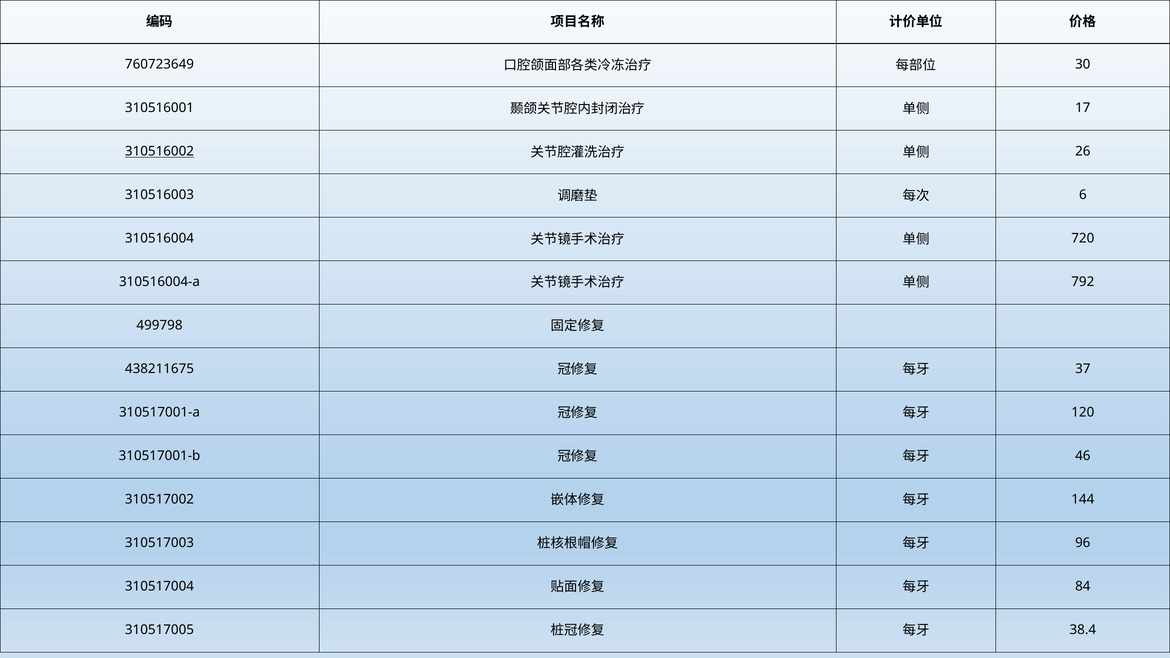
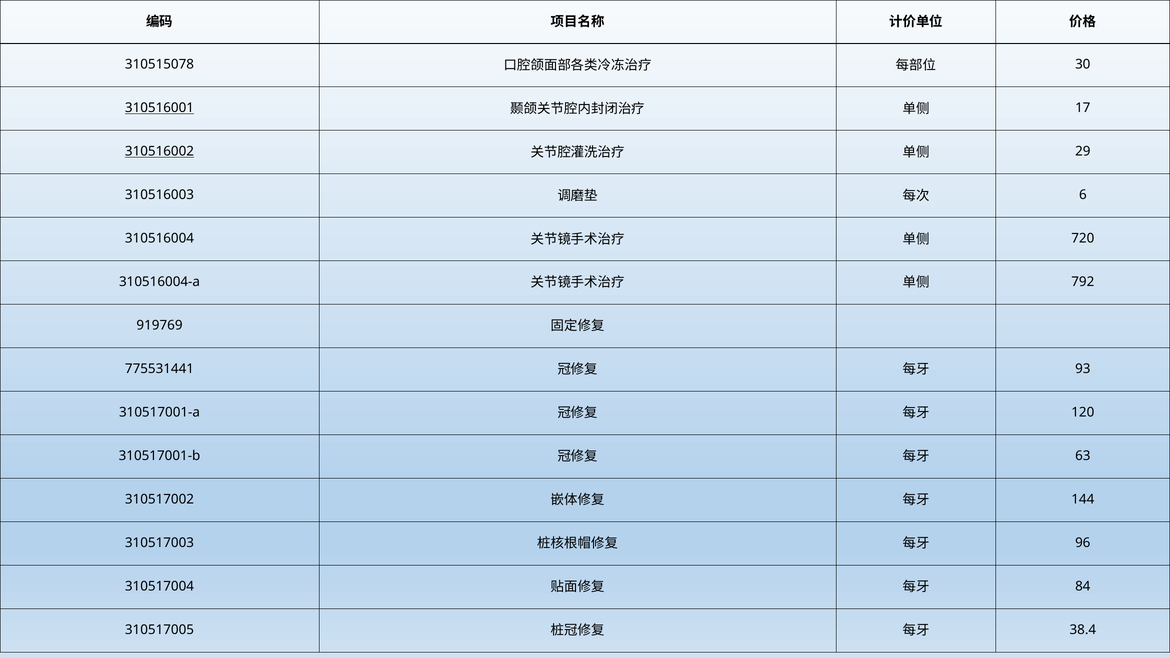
760723649: 760723649 -> 310515078
310516001 underline: none -> present
26: 26 -> 29
499798: 499798 -> 919769
438211675: 438211675 -> 775531441
37: 37 -> 93
46: 46 -> 63
